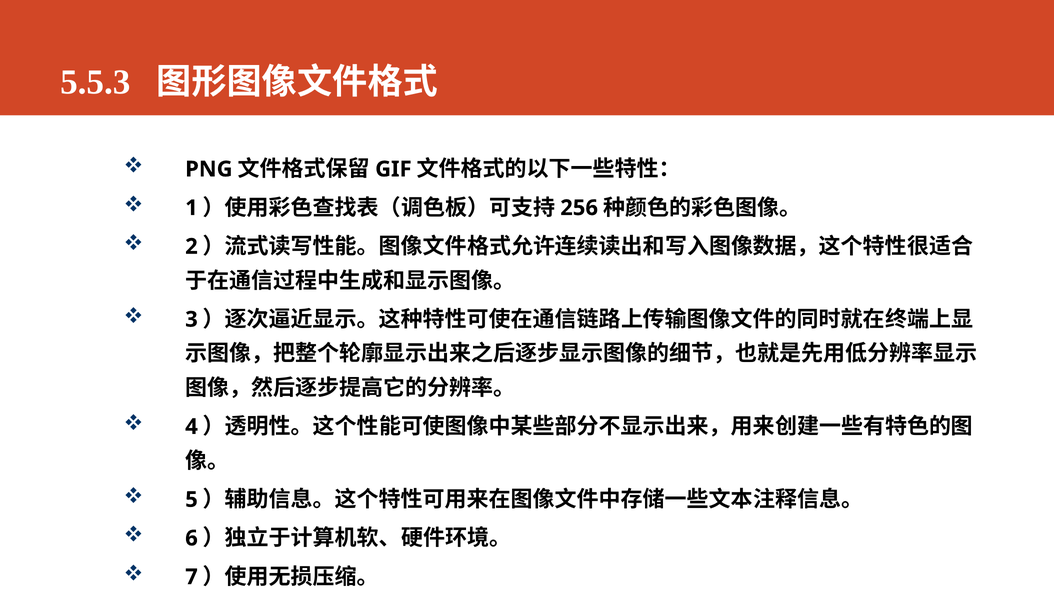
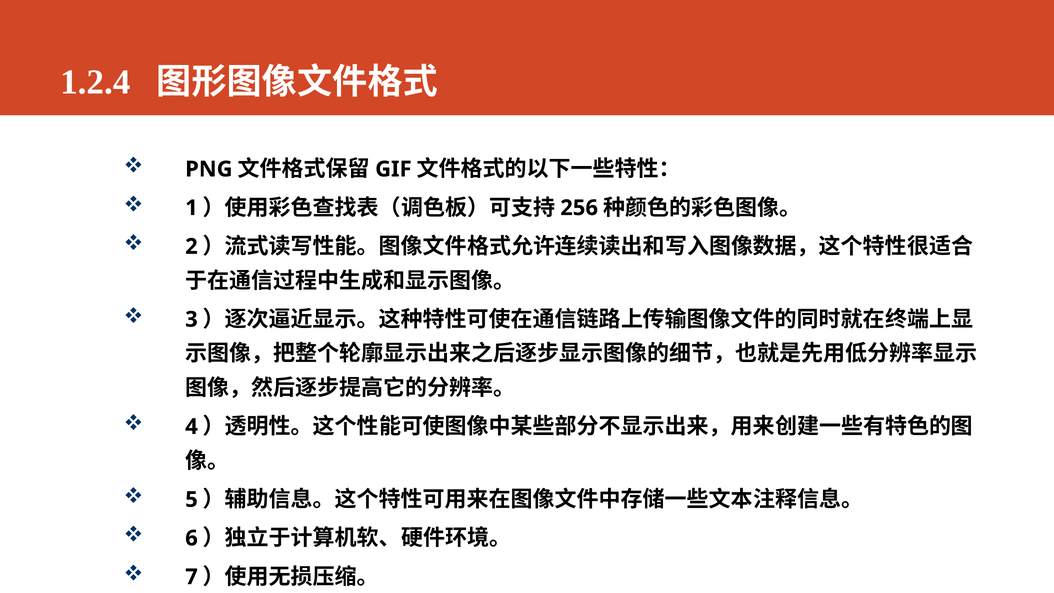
5.5.3: 5.5.3 -> 1.2.4
